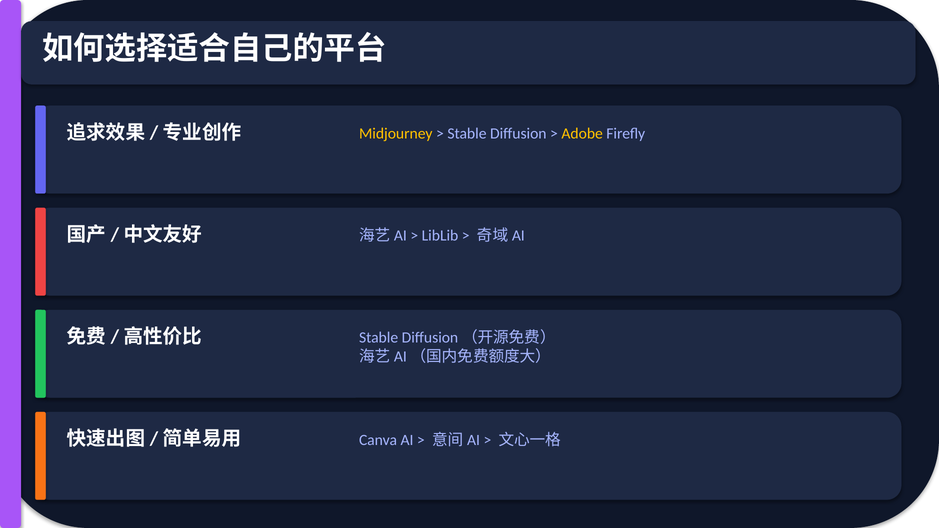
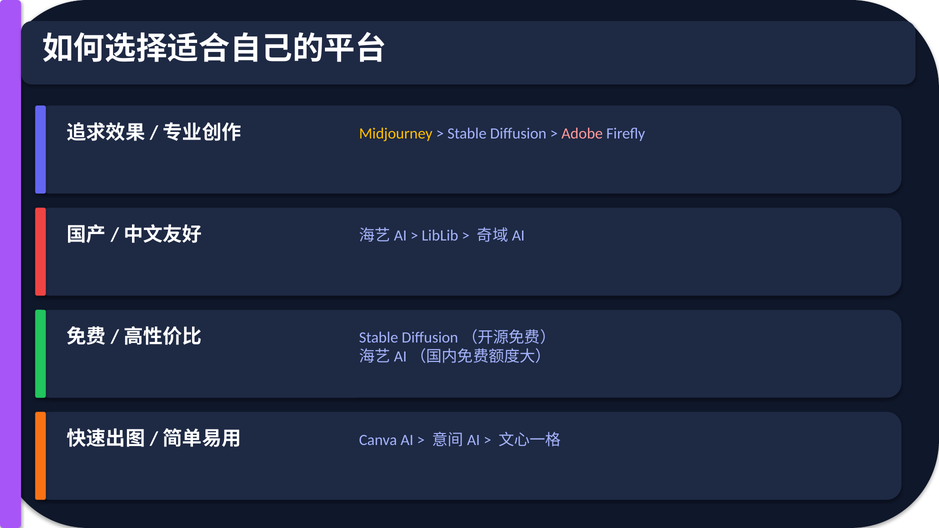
Adobe colour: yellow -> pink
